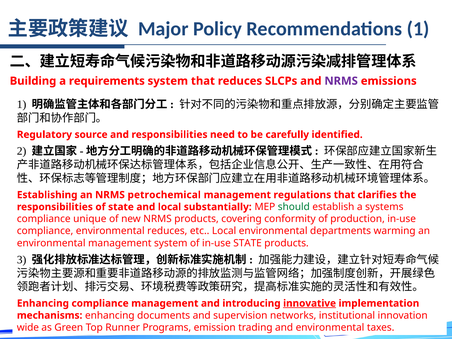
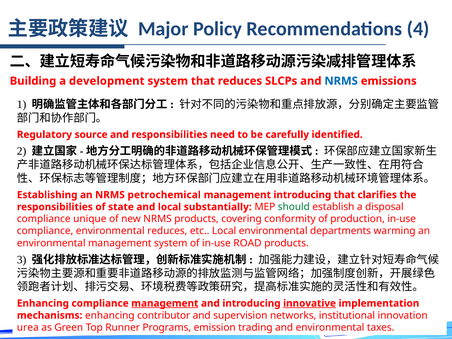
Recommendations 1: 1 -> 4
requirements: requirements -> development
NRMS at (341, 81) colour: purple -> blue
management regulations: regulations -> introducing
systems: systems -> disposal
in-use STATE: STATE -> ROAD
management at (165, 303) underline: none -> present
documents: documents -> contributor
wide: wide -> urea
